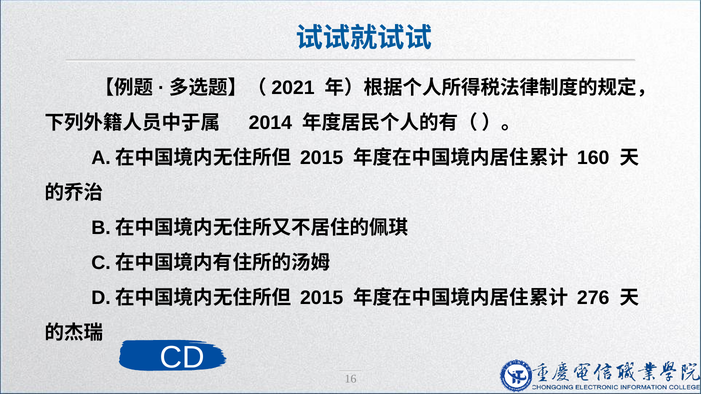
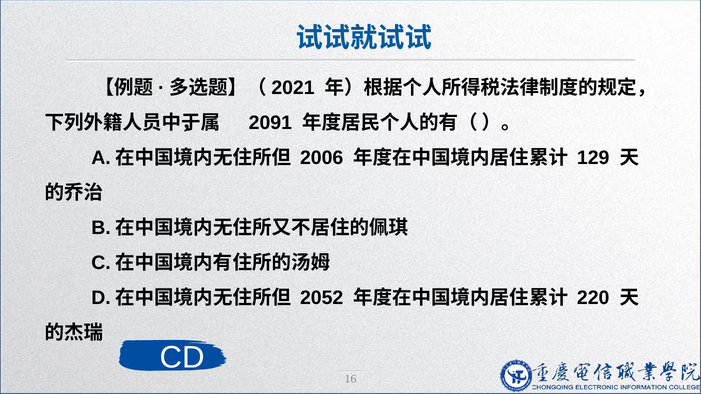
2014: 2014 -> 2091
2015 at (322, 158): 2015 -> 2006
160: 160 -> 129
2015 at (322, 298): 2015 -> 2052
276: 276 -> 220
